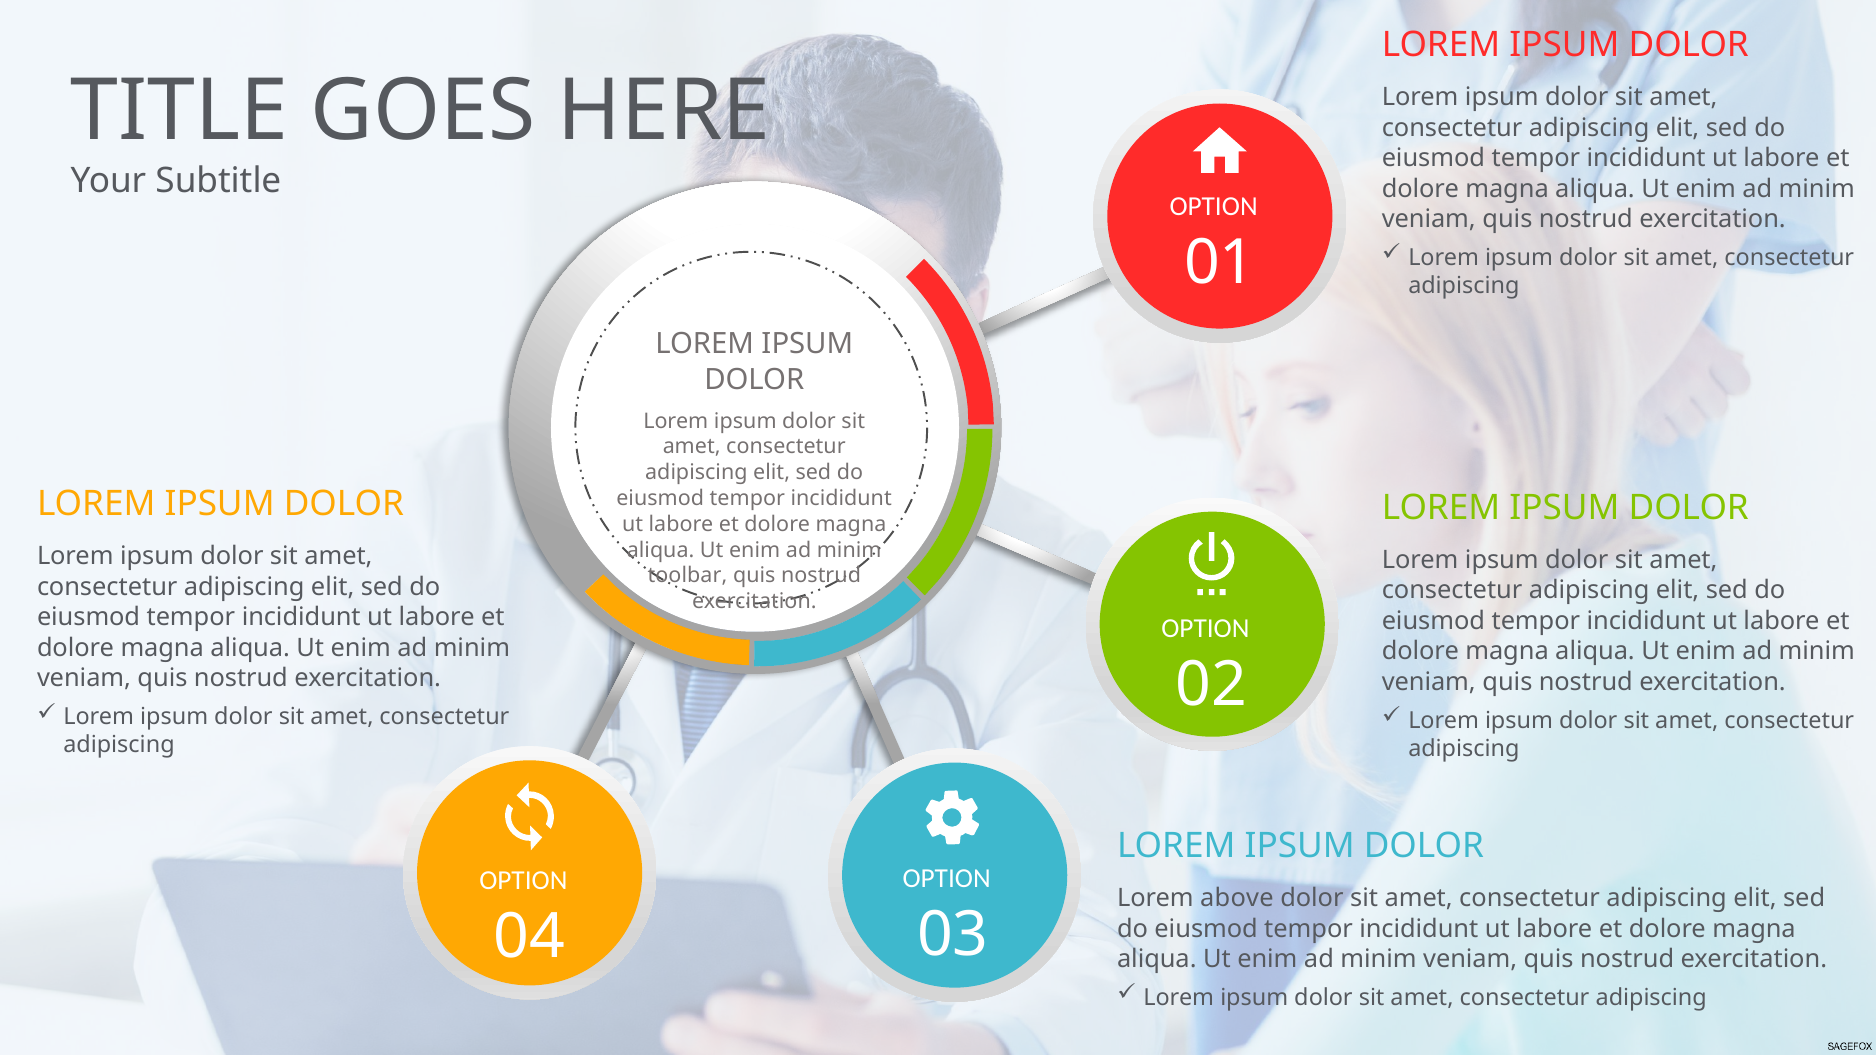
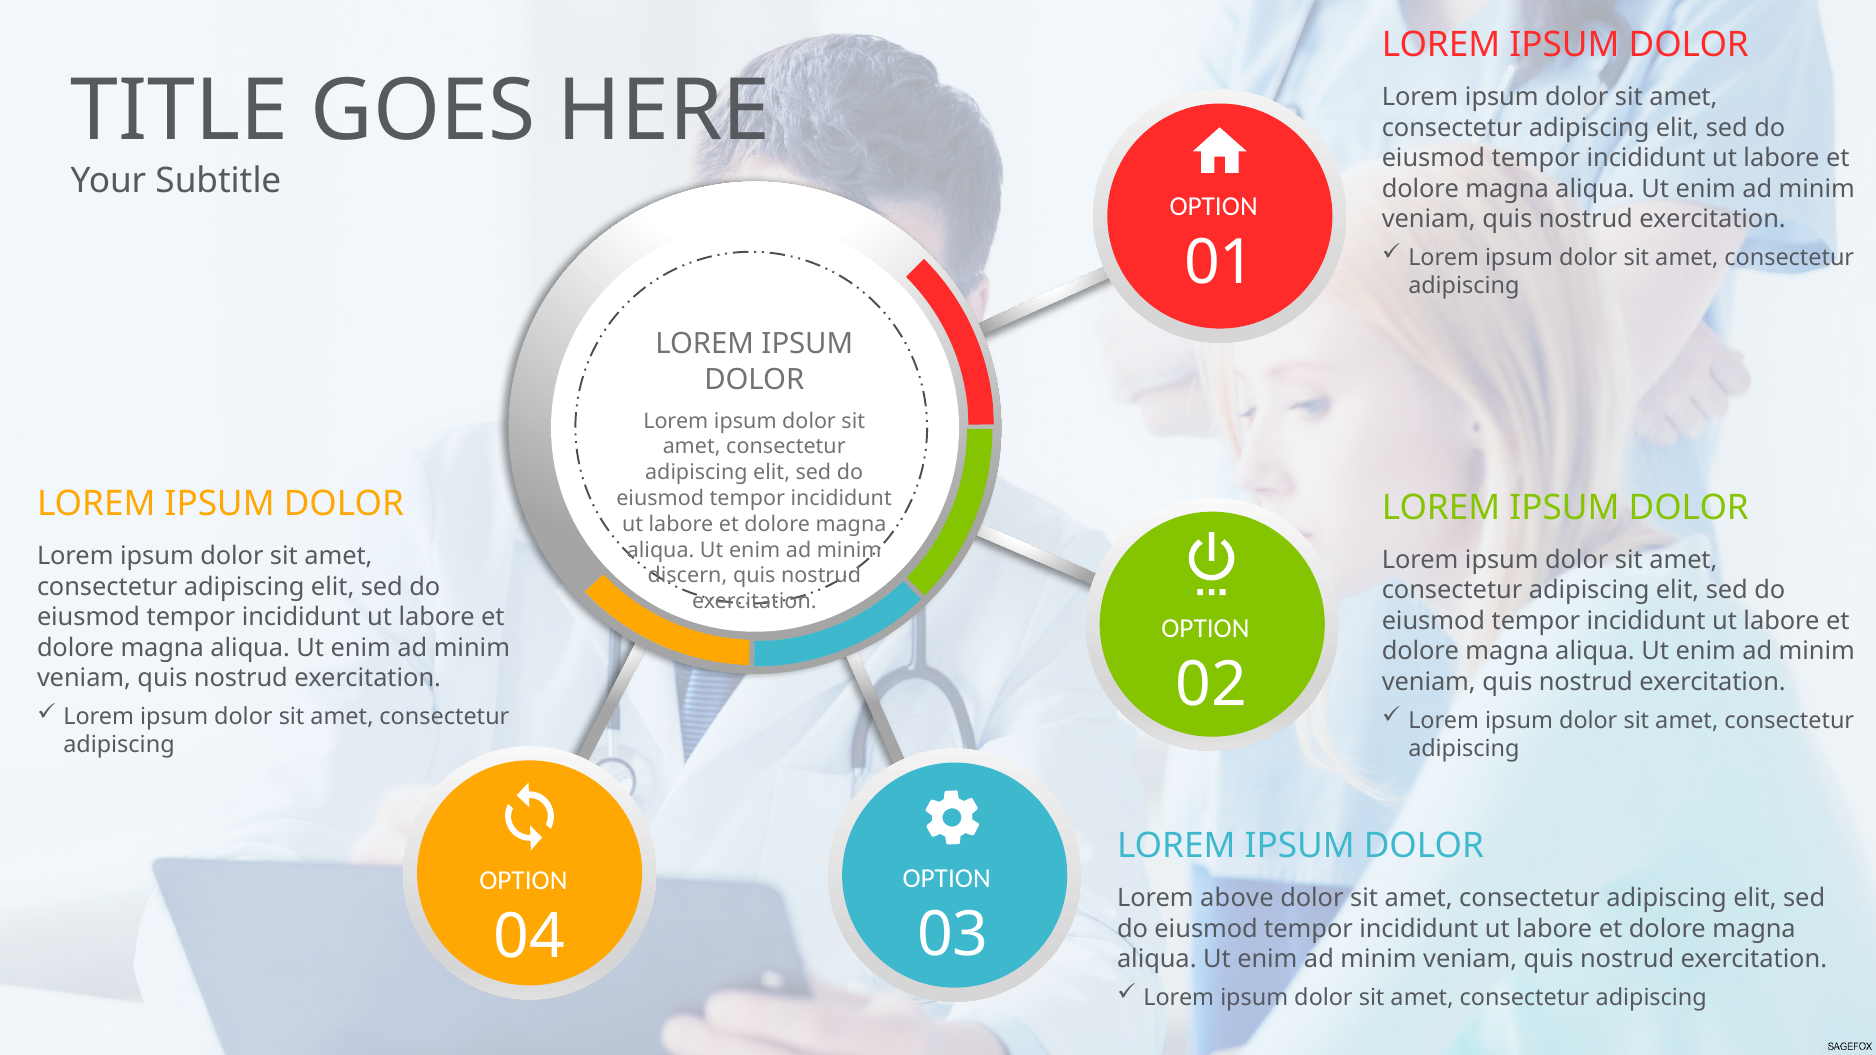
toolbar: toolbar -> discern
